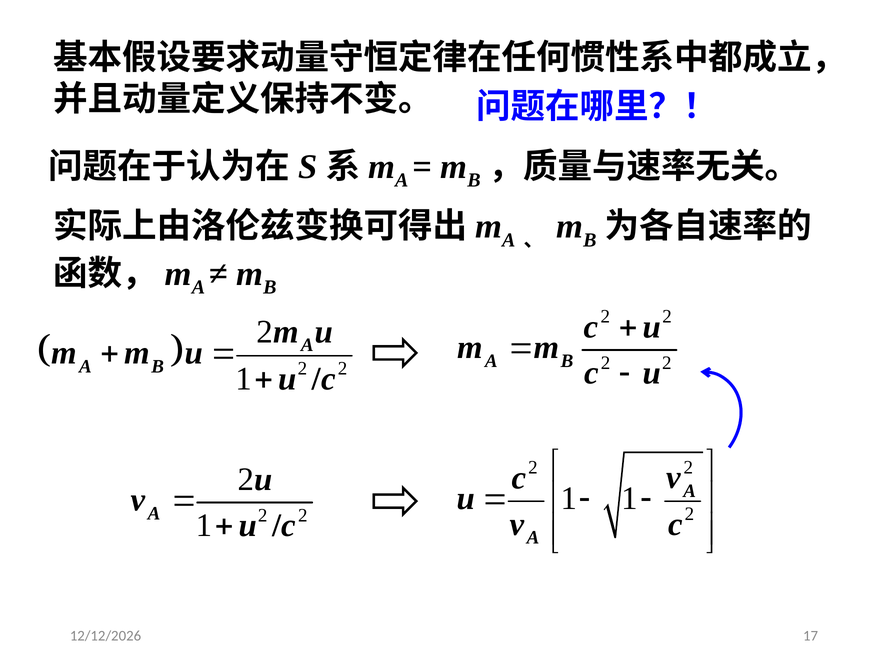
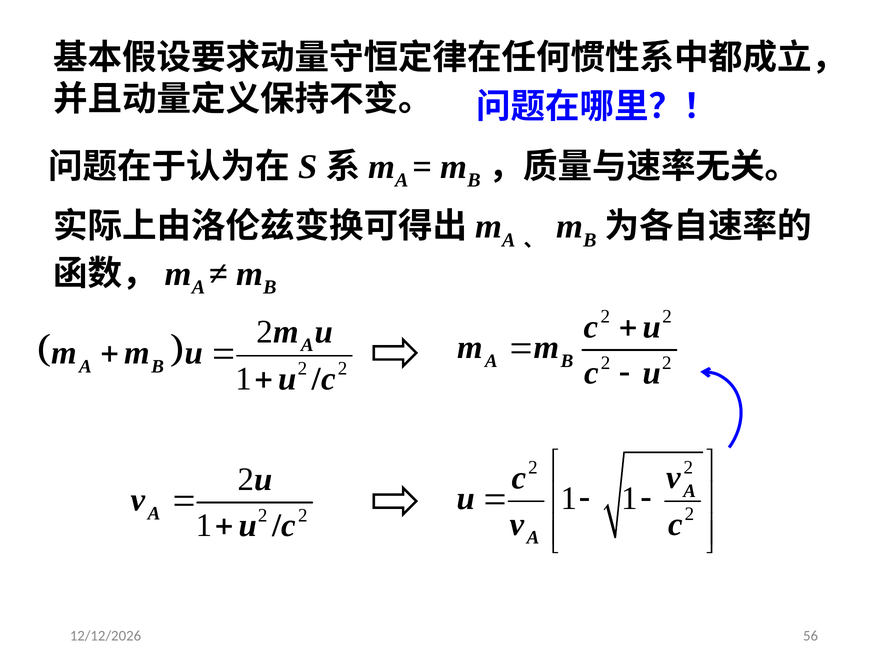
17: 17 -> 56
